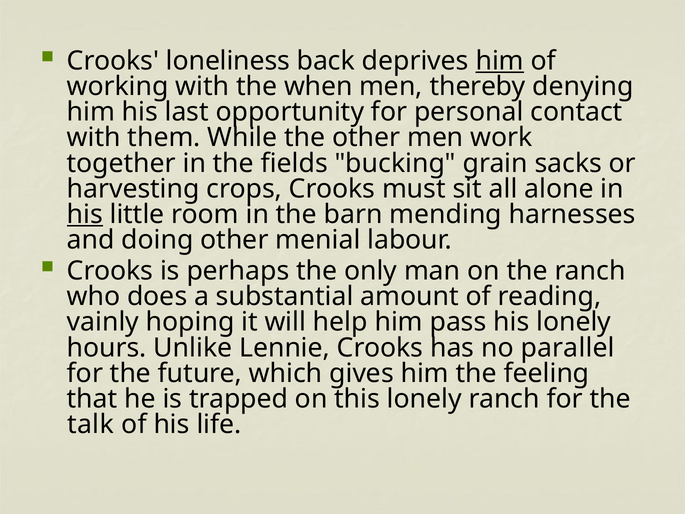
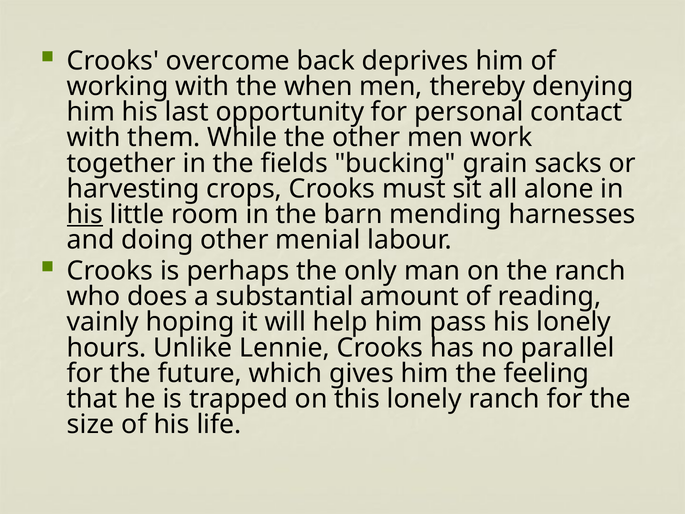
loneliness: loneliness -> overcome
him at (500, 61) underline: present -> none
talk: talk -> size
